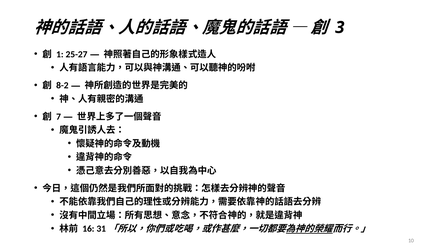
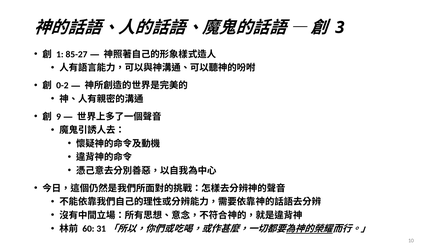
25-27: 25-27 -> 85-27
8-2: 8-2 -> 0-2
7: 7 -> 9
16: 16 -> 60
